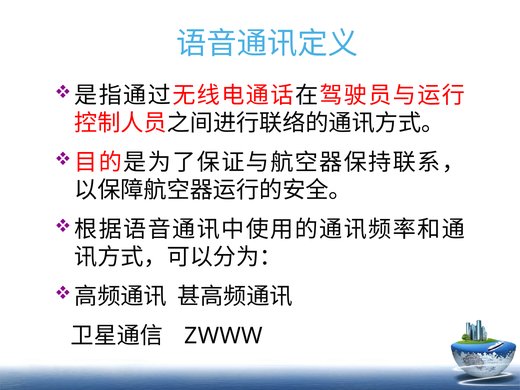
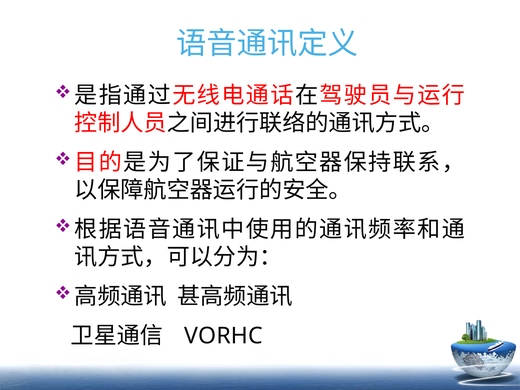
ZWWW: ZWWW -> VORHC
